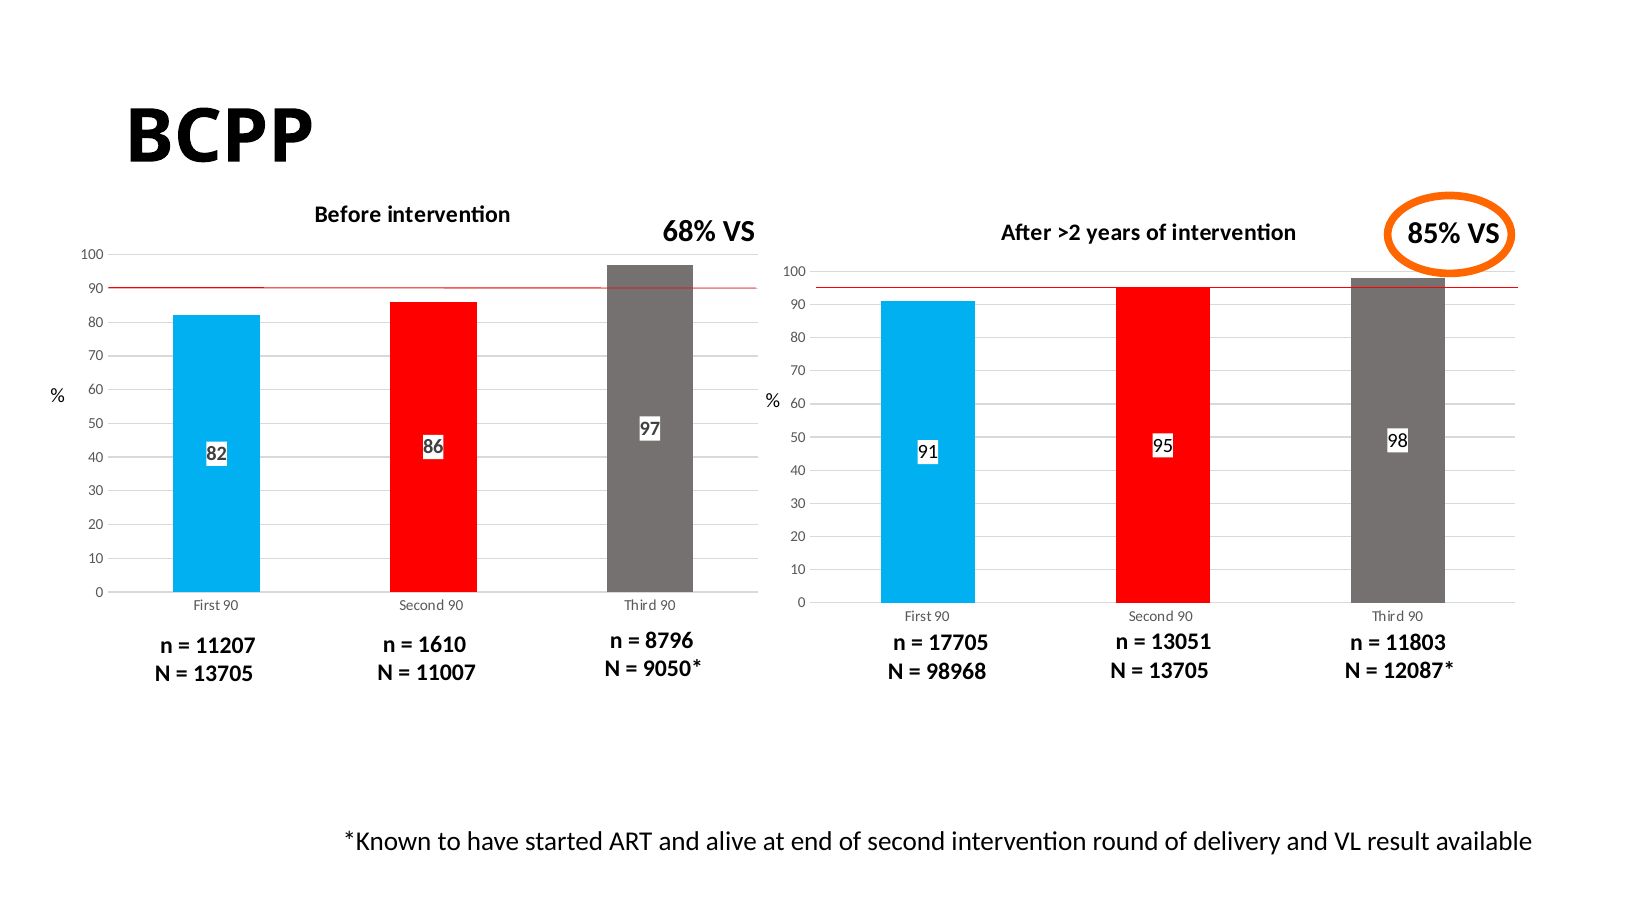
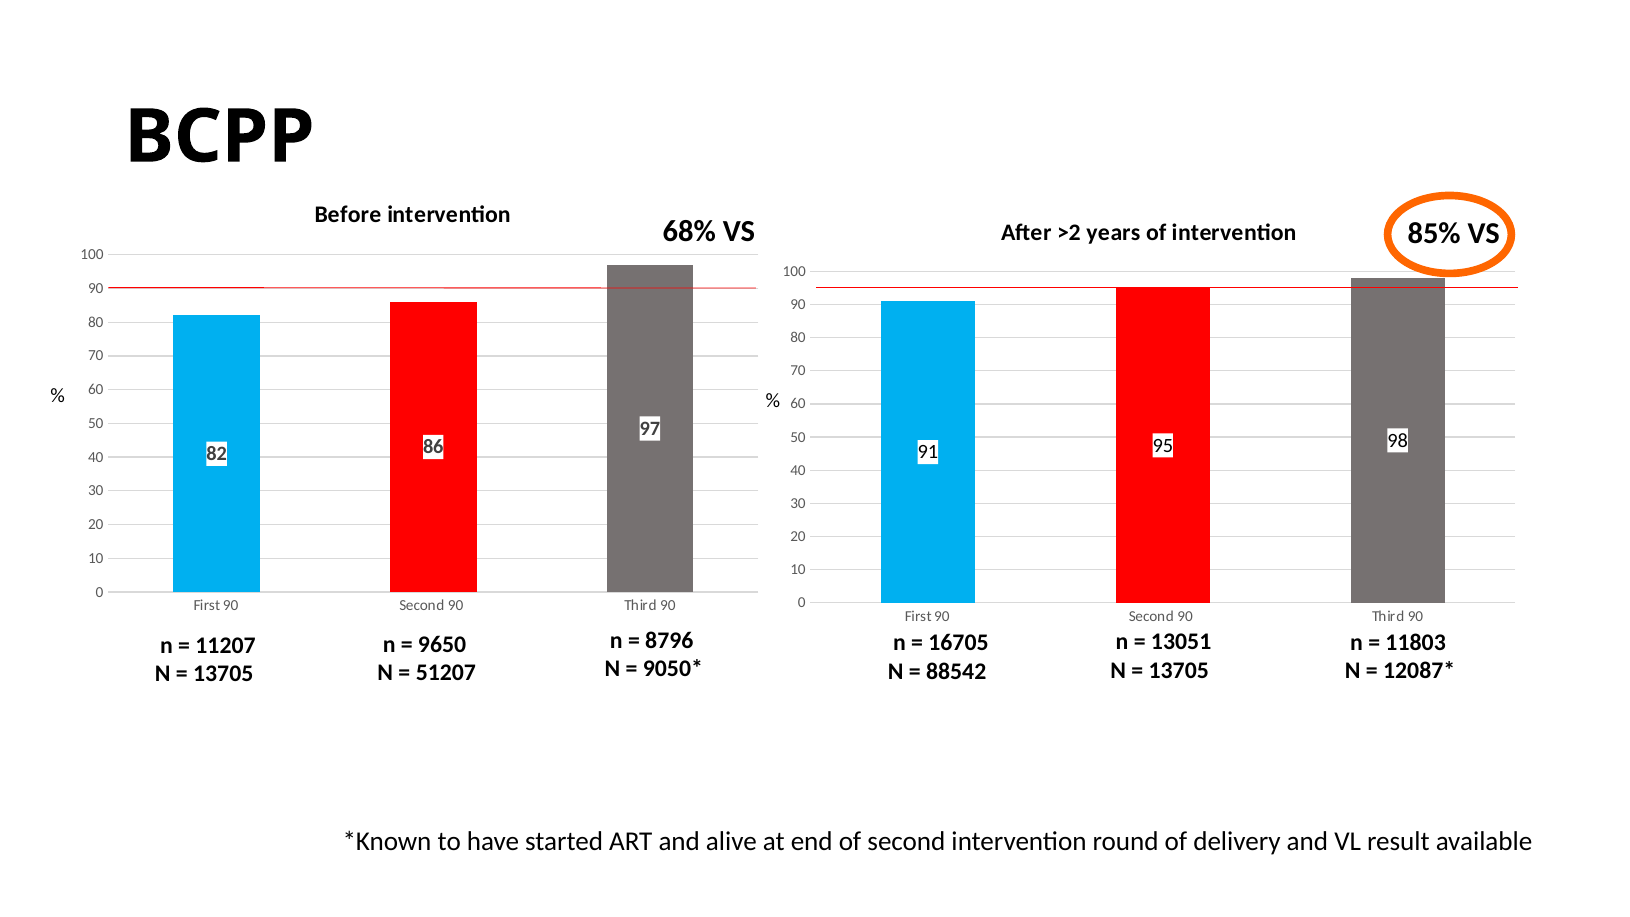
17705: 17705 -> 16705
1610: 1610 -> 9650
98968: 98968 -> 88542
11007: 11007 -> 51207
